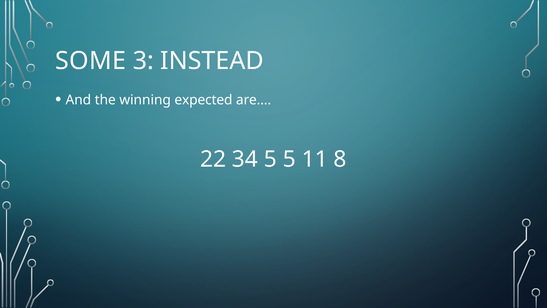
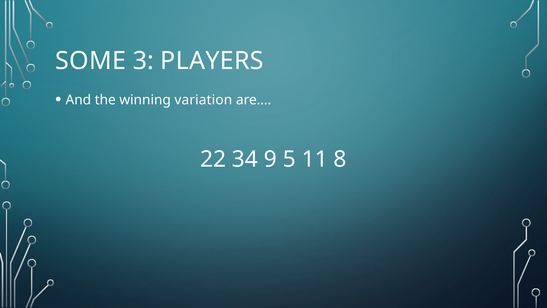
INSTEAD: INSTEAD -> PLAYERS
expected: expected -> variation
34 5: 5 -> 9
